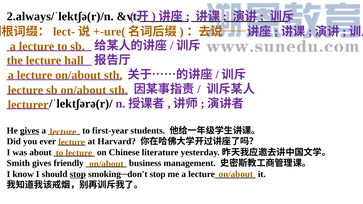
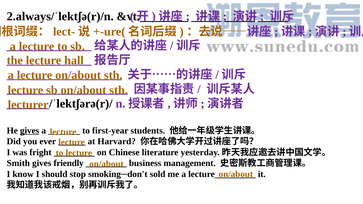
about: about -> fright
stop at (78, 174) underline: present -> none
smoking─don't stop: stop -> sold
